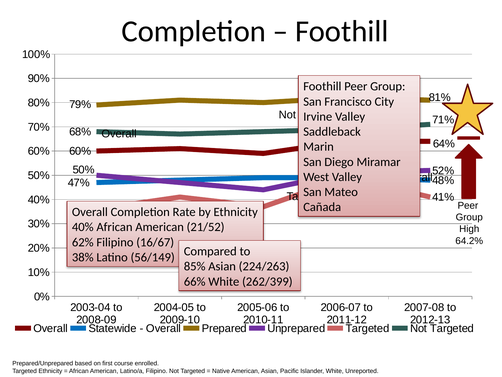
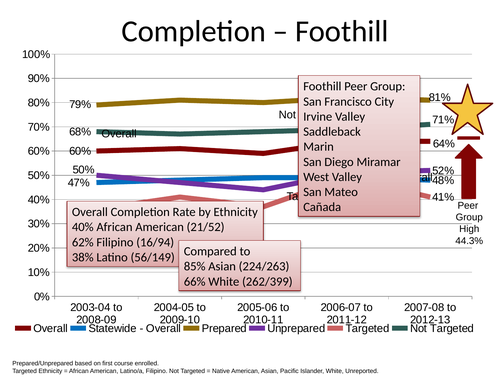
64.2%: 64.2% -> 44.3%
16/67: 16/67 -> 16/94
